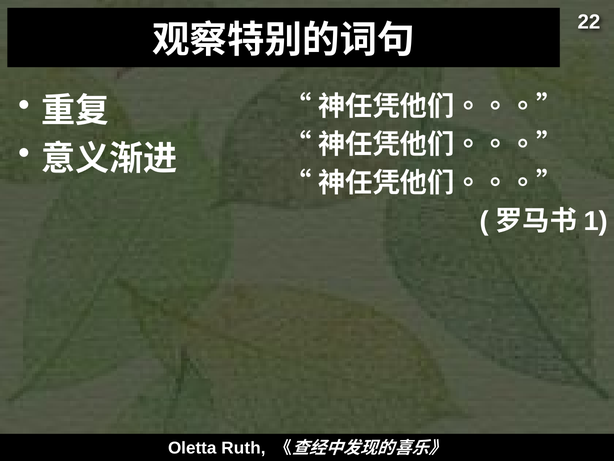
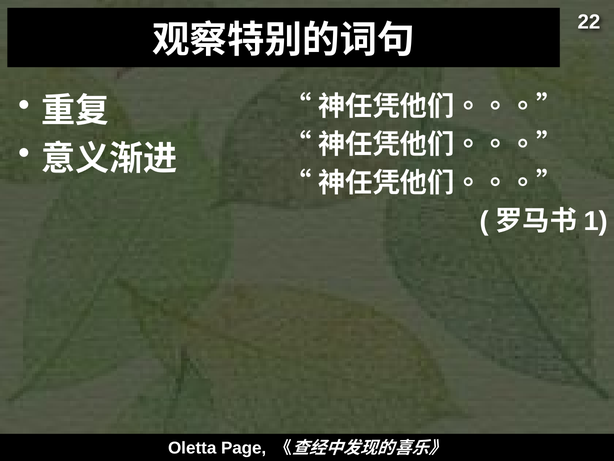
Ruth: Ruth -> Page
